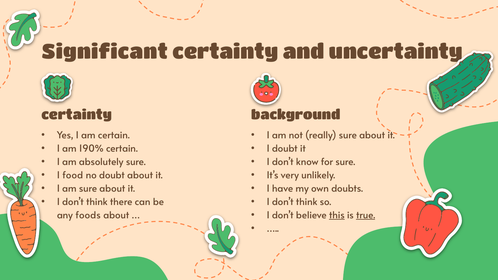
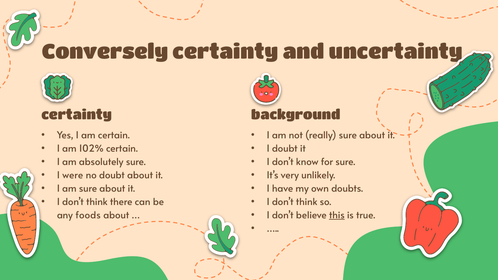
Significant: Significant -> Conversely
190%: 190% -> 102%
food: food -> were
true underline: present -> none
